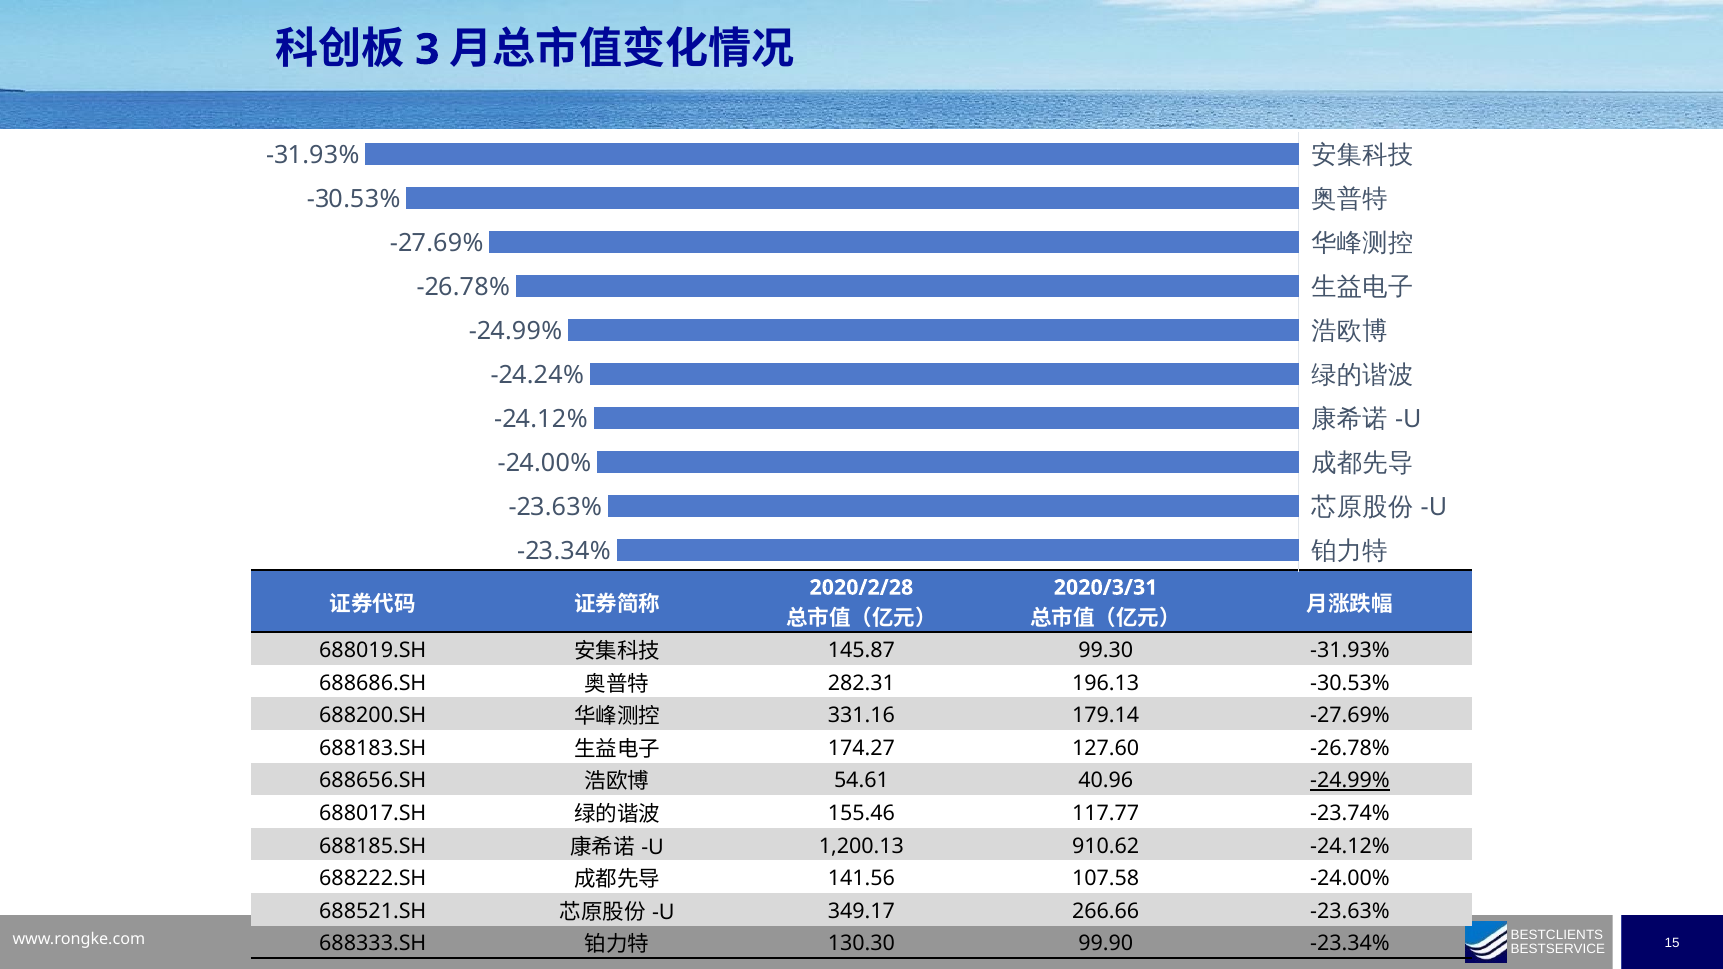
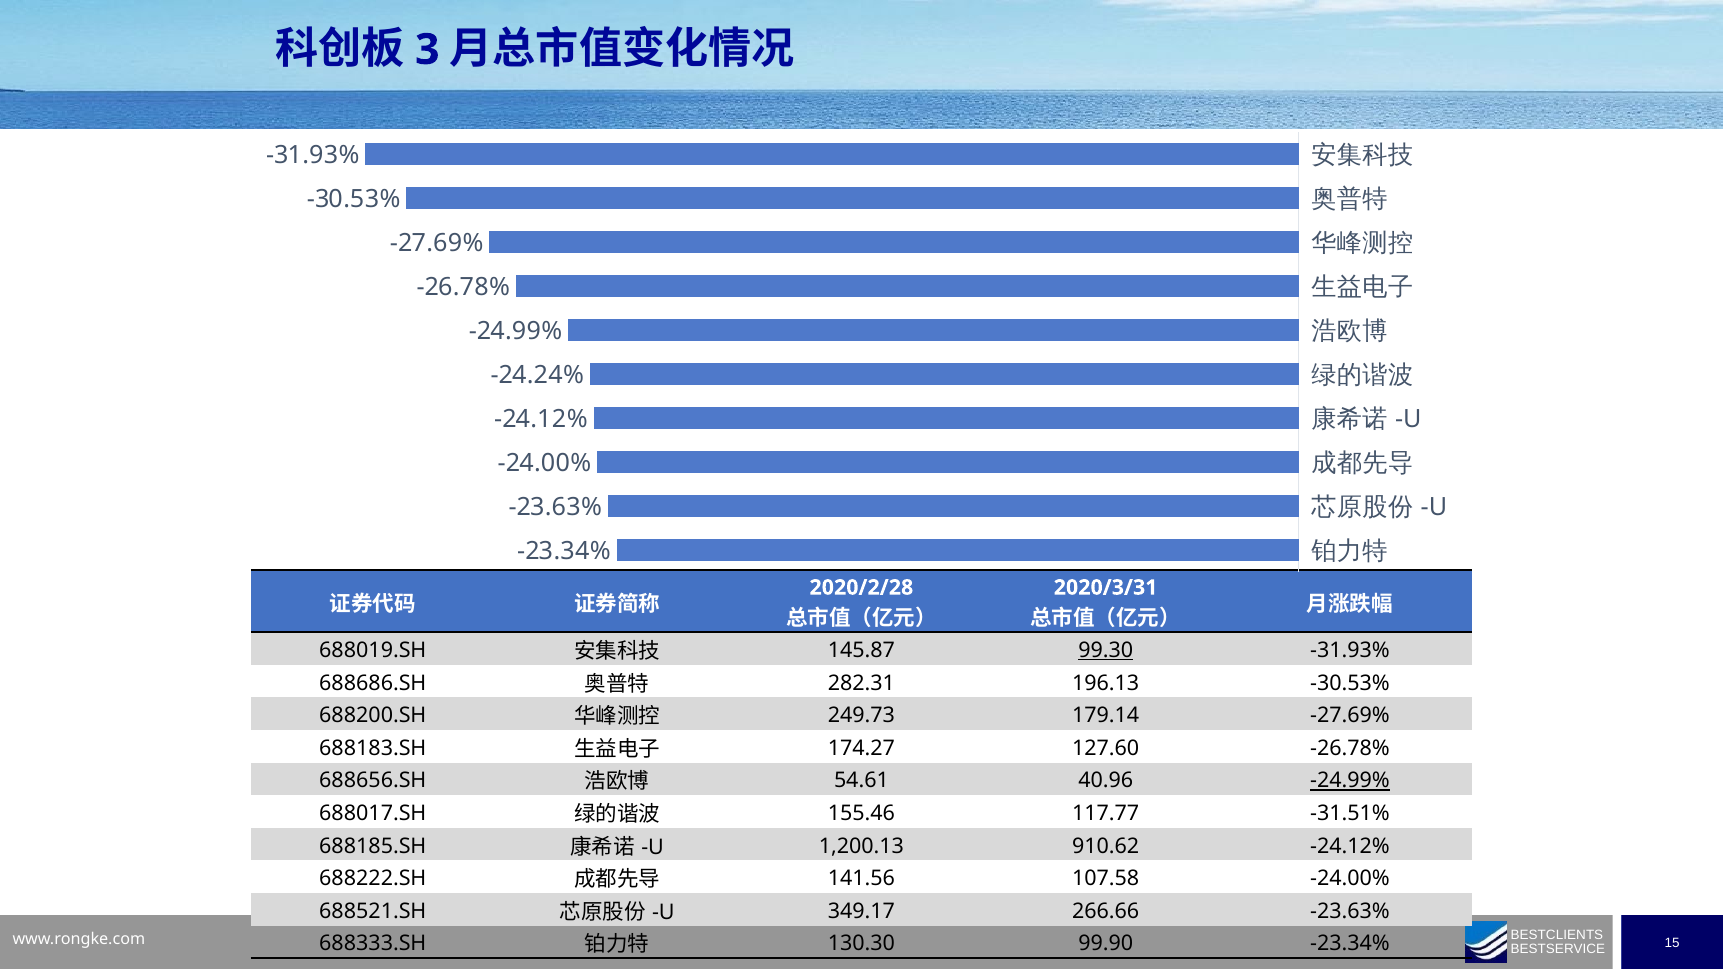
99.30 underline: none -> present
331.16: 331.16 -> 249.73
-23.74%: -23.74% -> -31.51%
